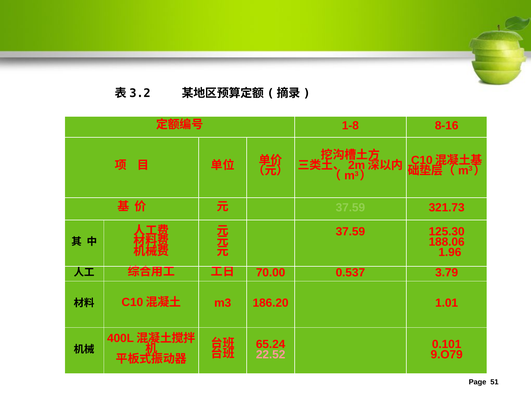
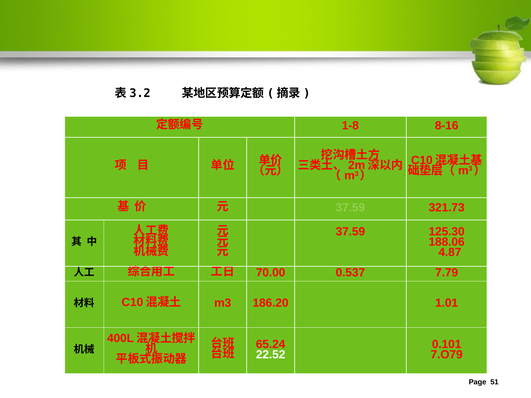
1.96: 1.96 -> 4.87
3.79: 3.79 -> 7.79
22.52 colour: pink -> white
9.O79: 9.O79 -> 7.O79
